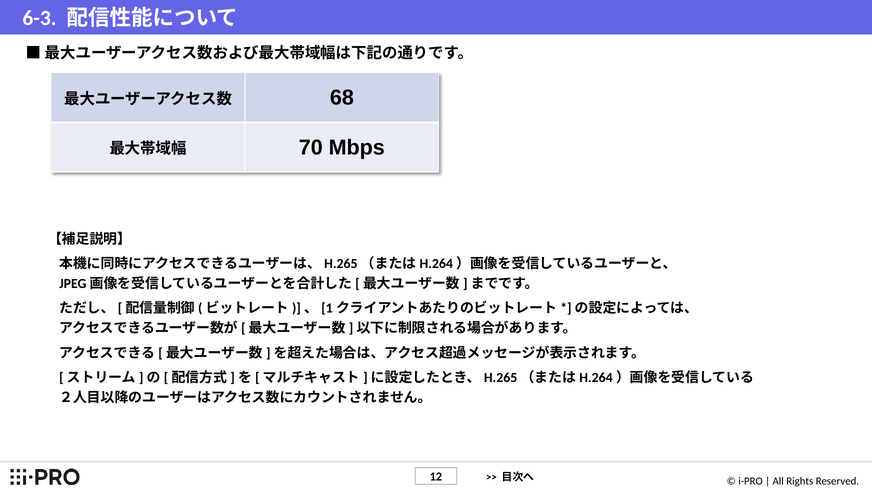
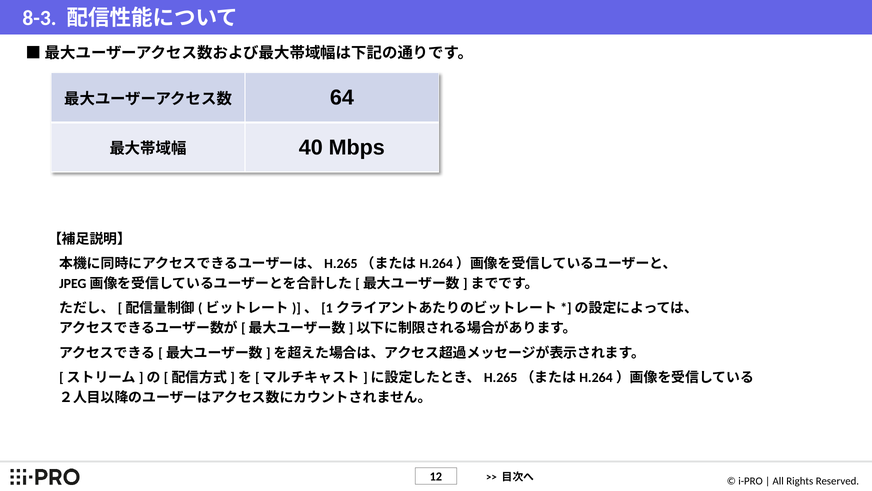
6-3: 6-3 -> 8-3
68: 68 -> 64
70: 70 -> 40
